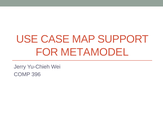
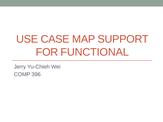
METAMODEL: METAMODEL -> FUNCTIONAL
